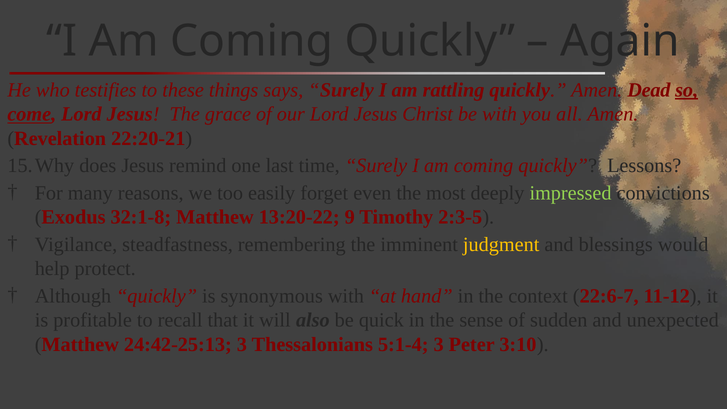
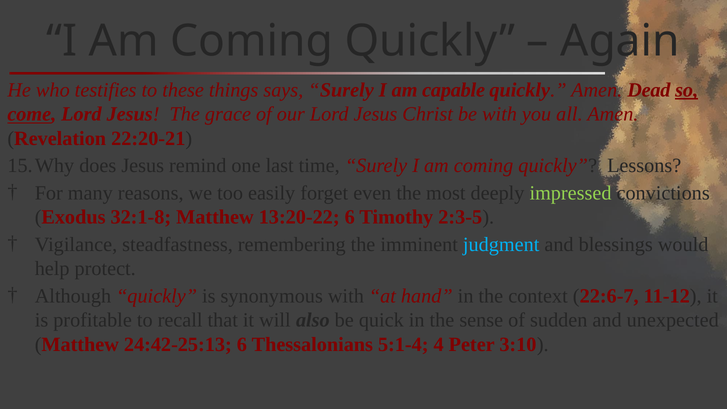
rattling: rattling -> capable
13:20-22 9: 9 -> 6
judgment colour: yellow -> light blue
24:42-25:13 3: 3 -> 6
5:1-4 3: 3 -> 4
